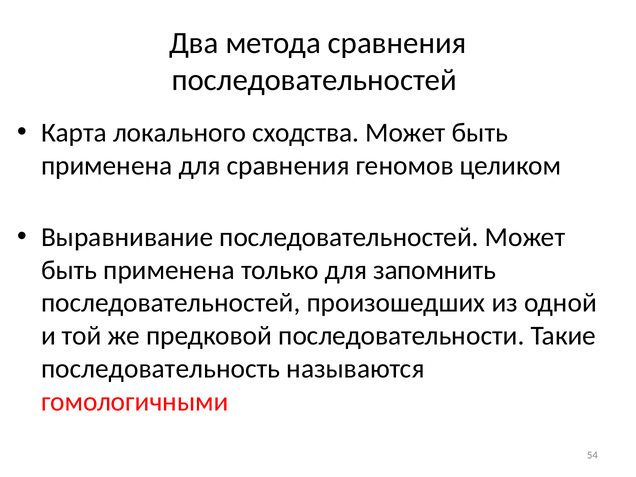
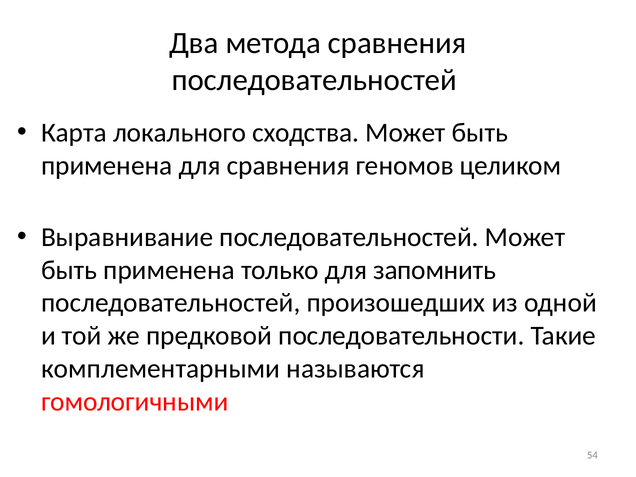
последовательность: последовательность -> комплементарными
